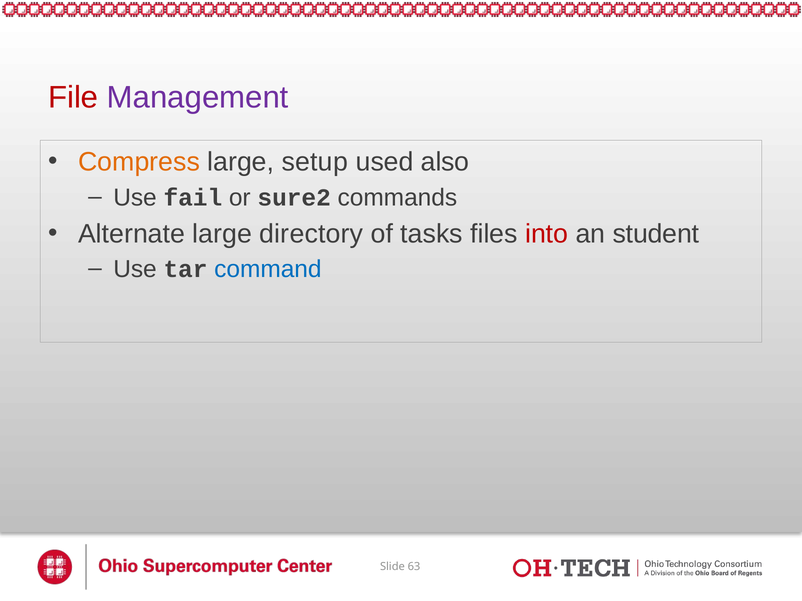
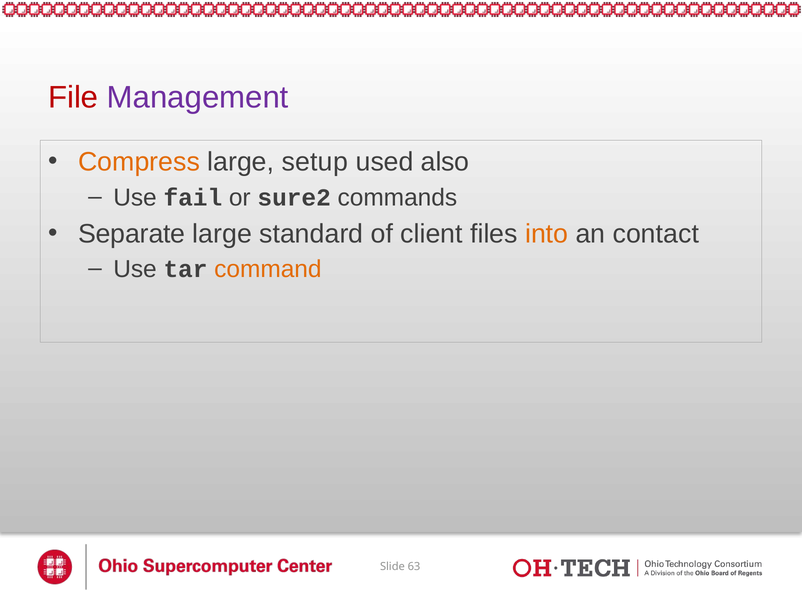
Alternate: Alternate -> Separate
directory: directory -> standard
tasks: tasks -> client
into colour: red -> orange
student: student -> contact
command colour: blue -> orange
